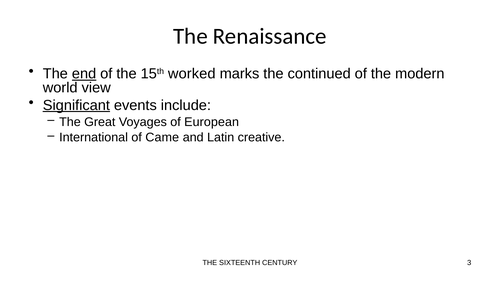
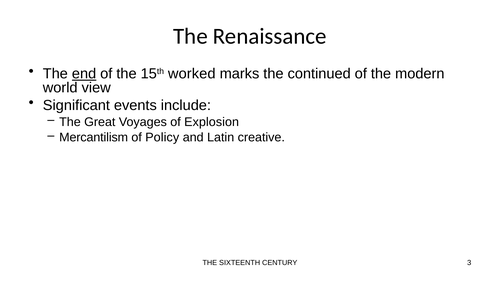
Significant underline: present -> none
European: European -> Explosion
International: International -> Mercantilism
Came: Came -> Policy
